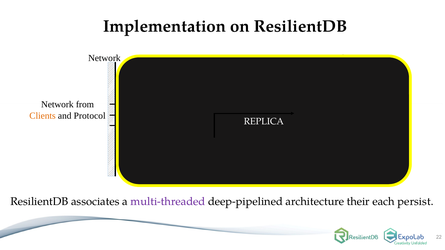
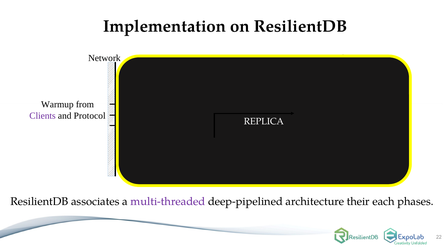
Network at (57, 105): Network -> Warmup
Clients at (43, 116) colour: orange -> purple
persist: persist -> phases
